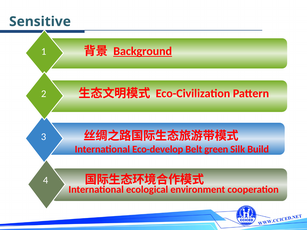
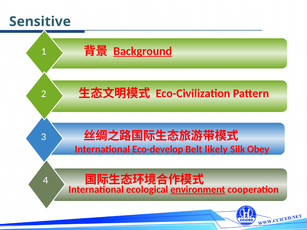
green: green -> likely
Build: Build -> Obey
environment underline: none -> present
